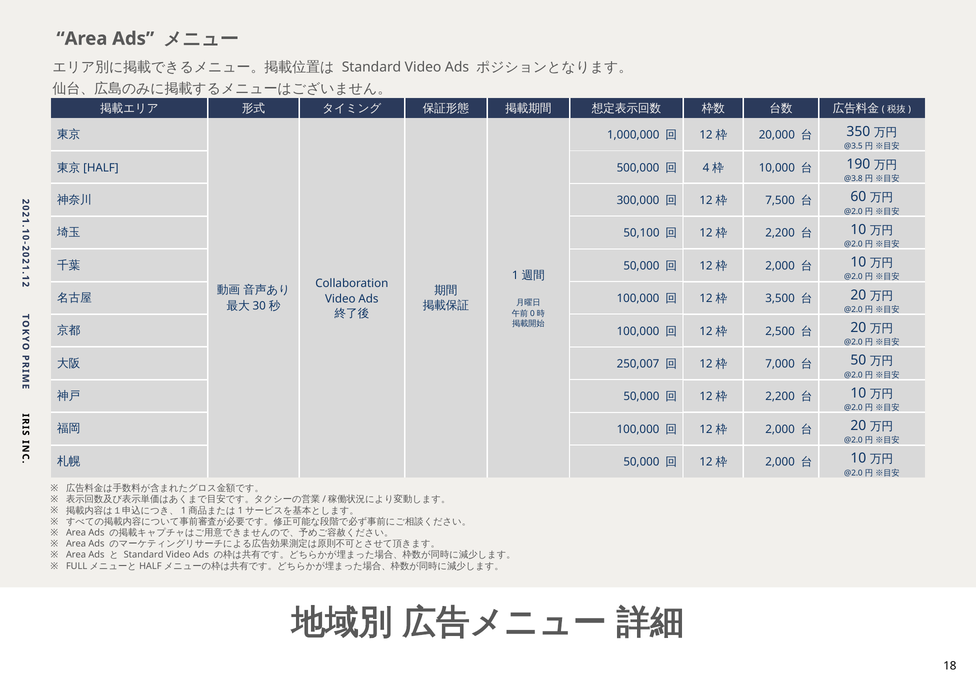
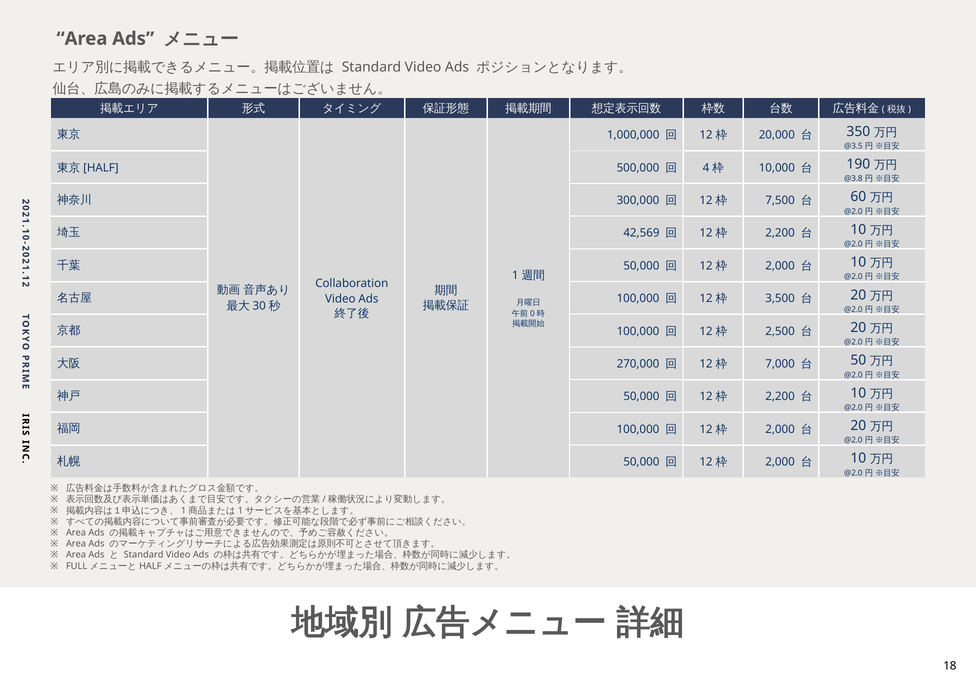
50,100: 50,100 -> 42,569
250,007: 250,007 -> 270,000
